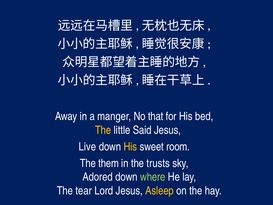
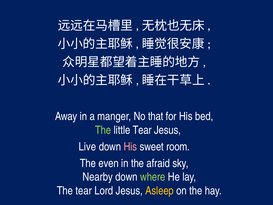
The at (103, 130) colour: yellow -> light green
little Said: Said -> Tear
His at (130, 147) colour: yellow -> pink
them: them -> even
trusts: trusts -> afraid
Adored: Adored -> Nearby
